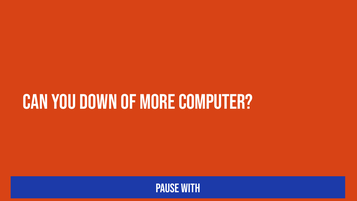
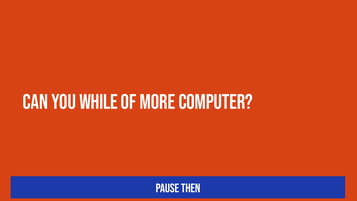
down: down -> while
With: With -> Then
